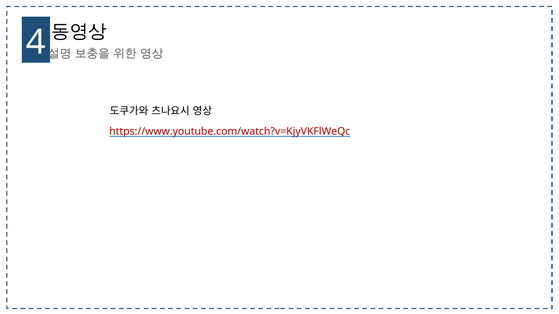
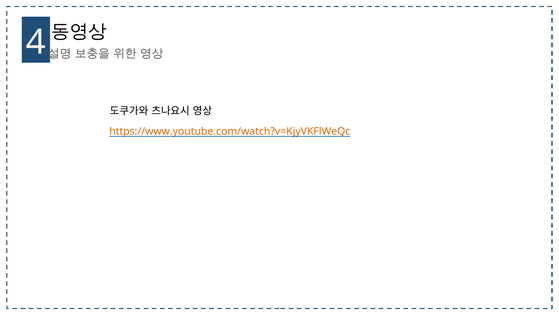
https://www.youtube.com/watch?v=KjyVKFlWeQc colour: red -> orange
